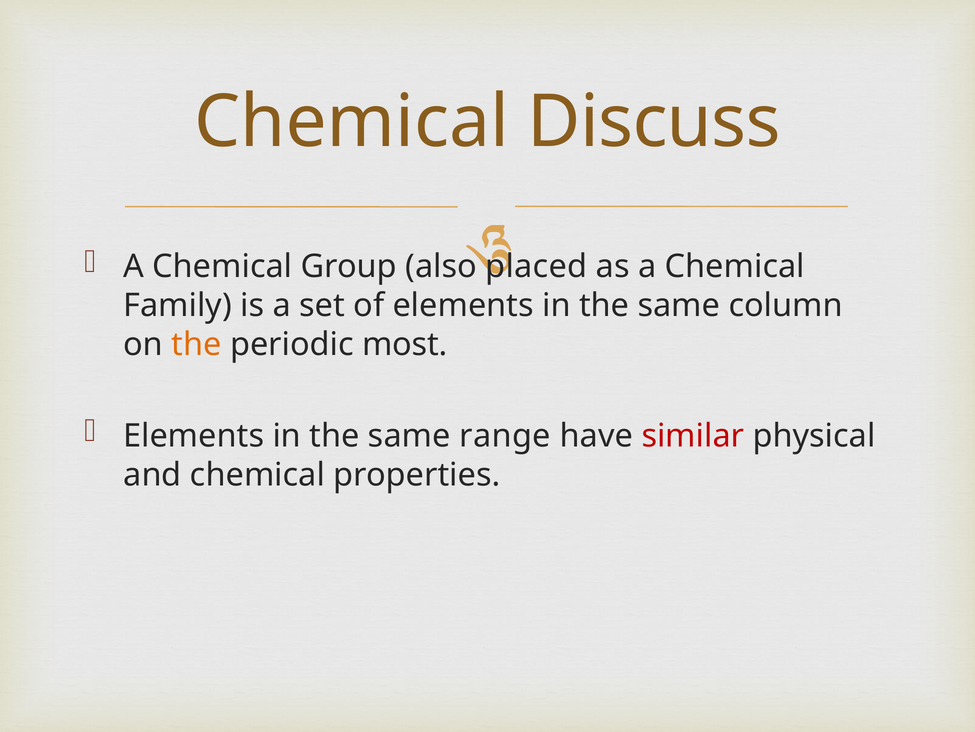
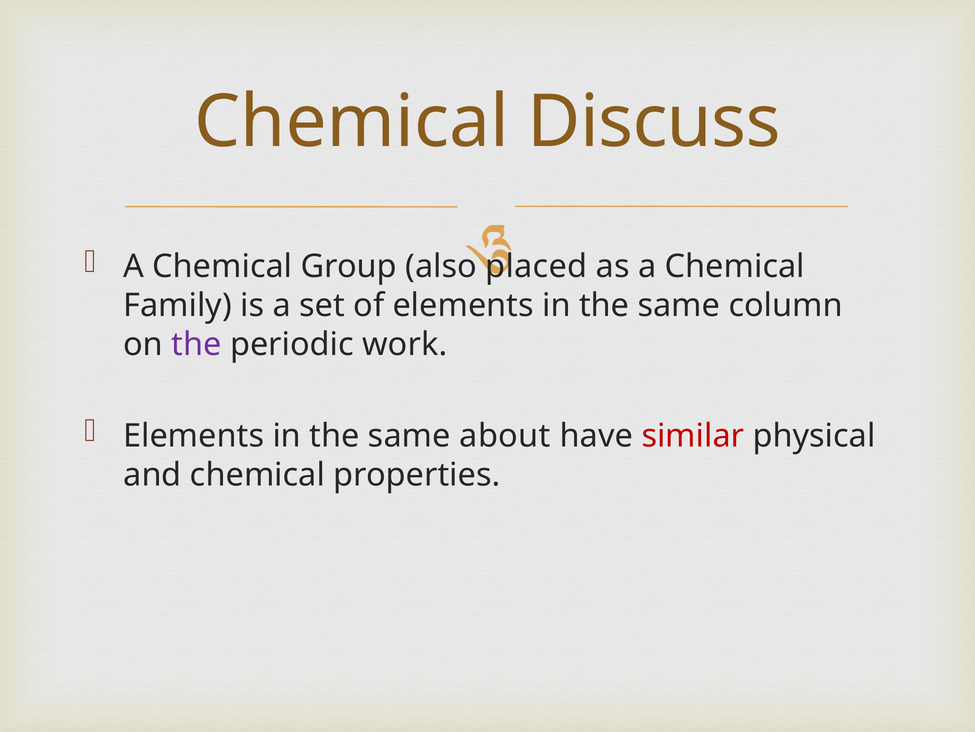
the at (196, 344) colour: orange -> purple
most: most -> work
range: range -> about
